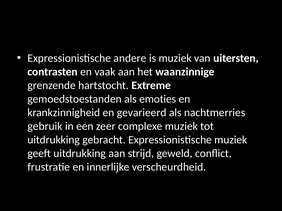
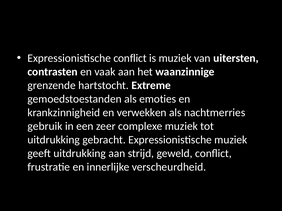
Expressionistische andere: andere -> conflict
gevarieerd: gevarieerd -> verwekken
